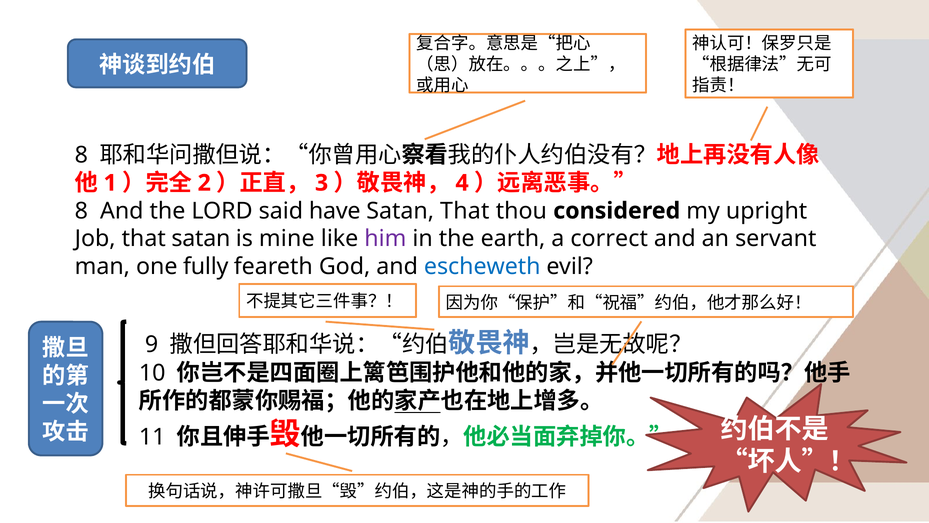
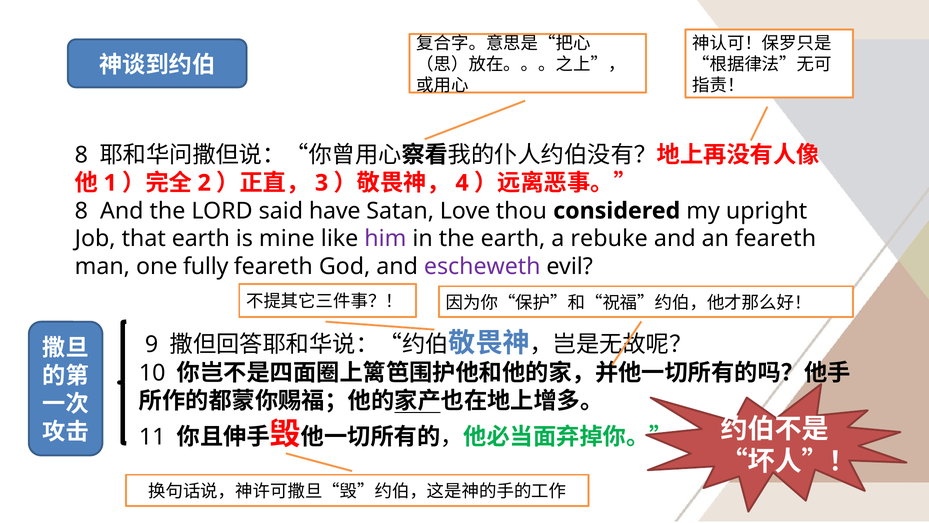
Satan That: That -> Love
that satan: satan -> earth
correct: correct -> rebuke
an servant: servant -> feareth
escheweth colour: blue -> purple
